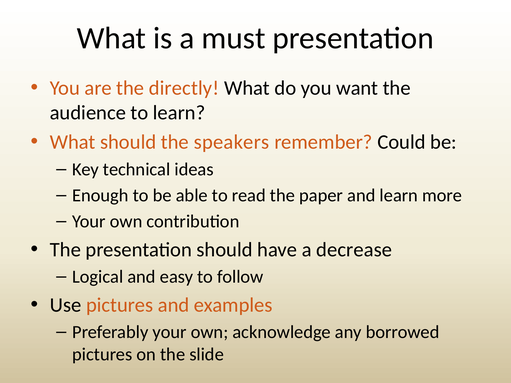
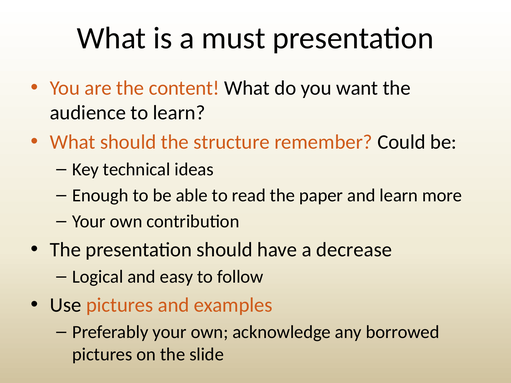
directly: directly -> content
speakers: speakers -> structure
